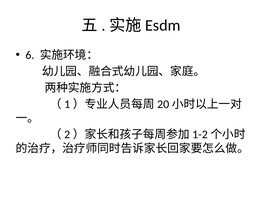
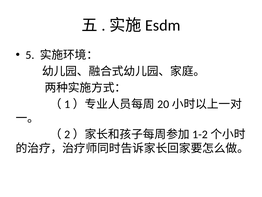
6: 6 -> 5
